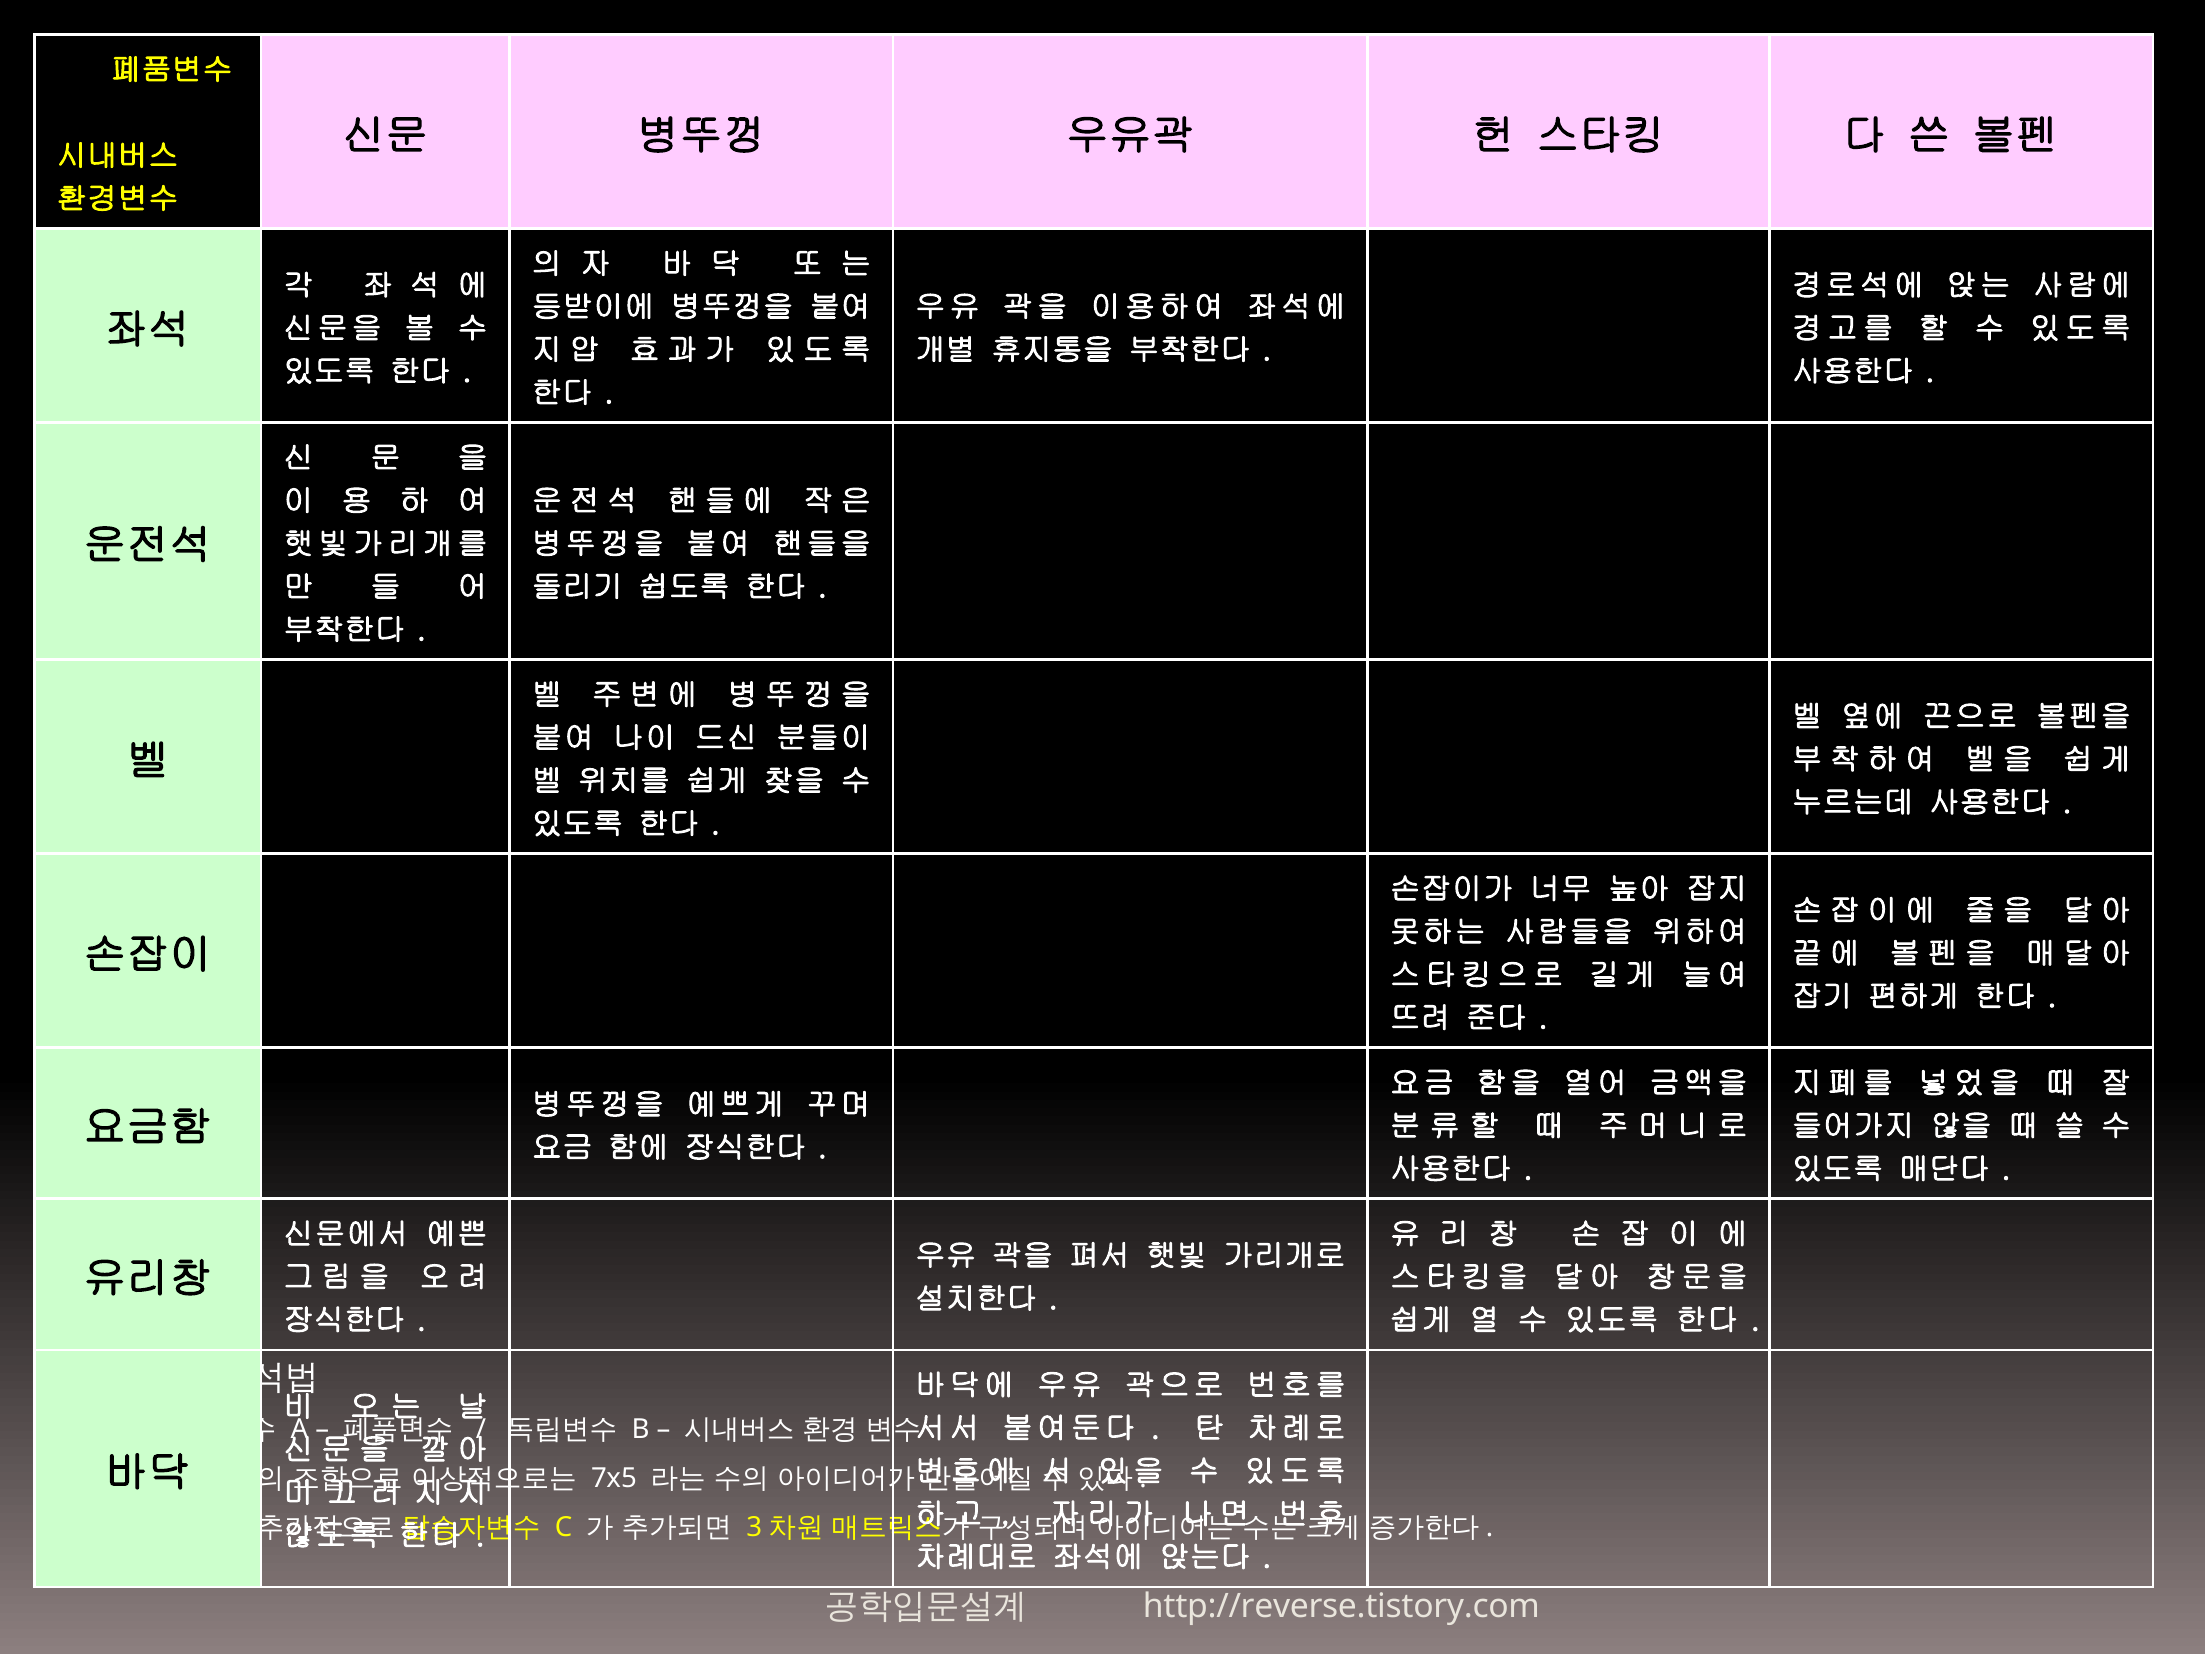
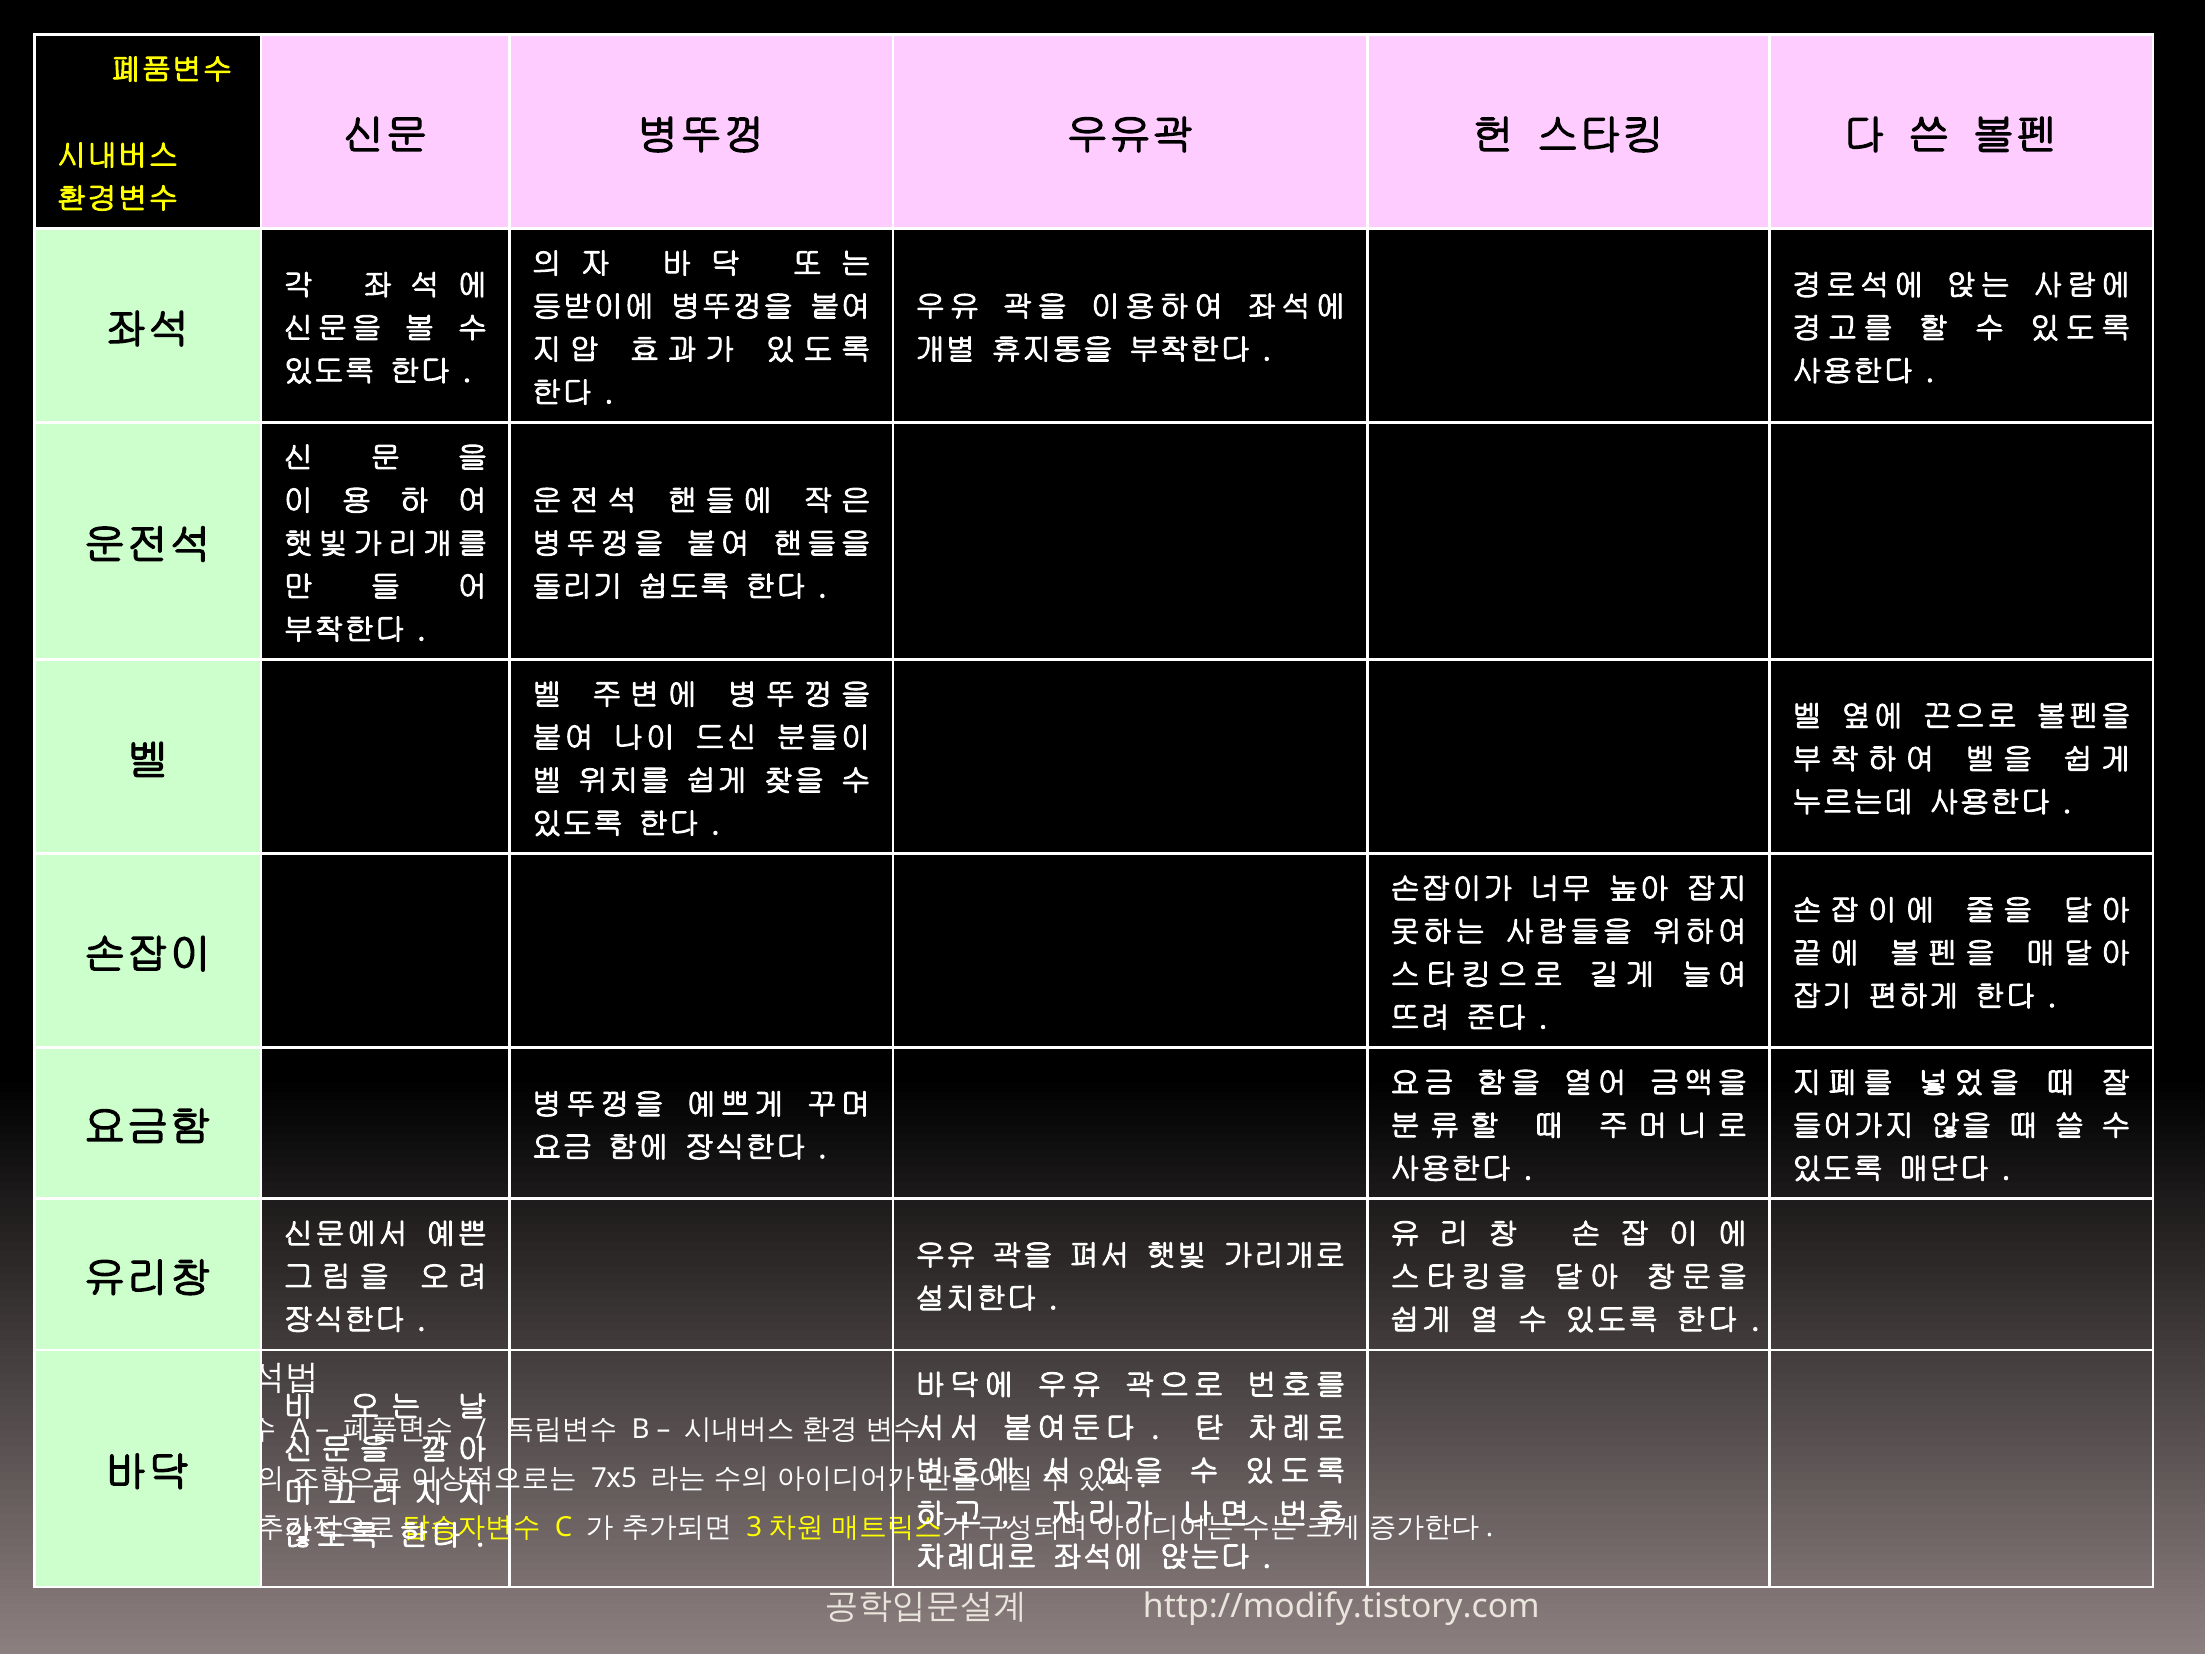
http://reverse.tistory.com: http://reverse.tistory.com -> http://modify.tistory.com
